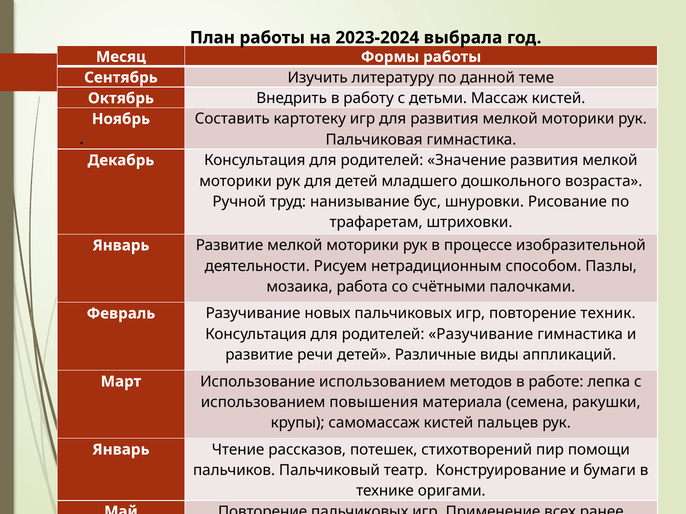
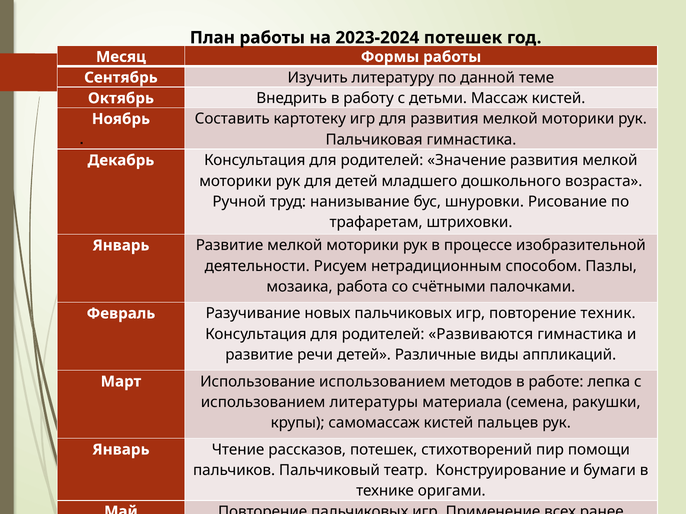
2023-2024 выбрала: выбрала -> потешек
родителей Разучивание: Разучивание -> Развиваются
повышения: повышения -> литературы
